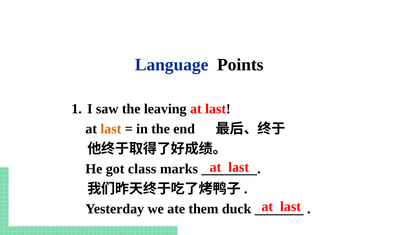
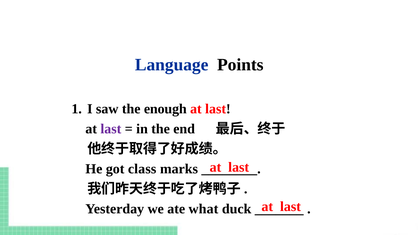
leaving: leaving -> enough
last at (111, 129) colour: orange -> purple
them: them -> what
